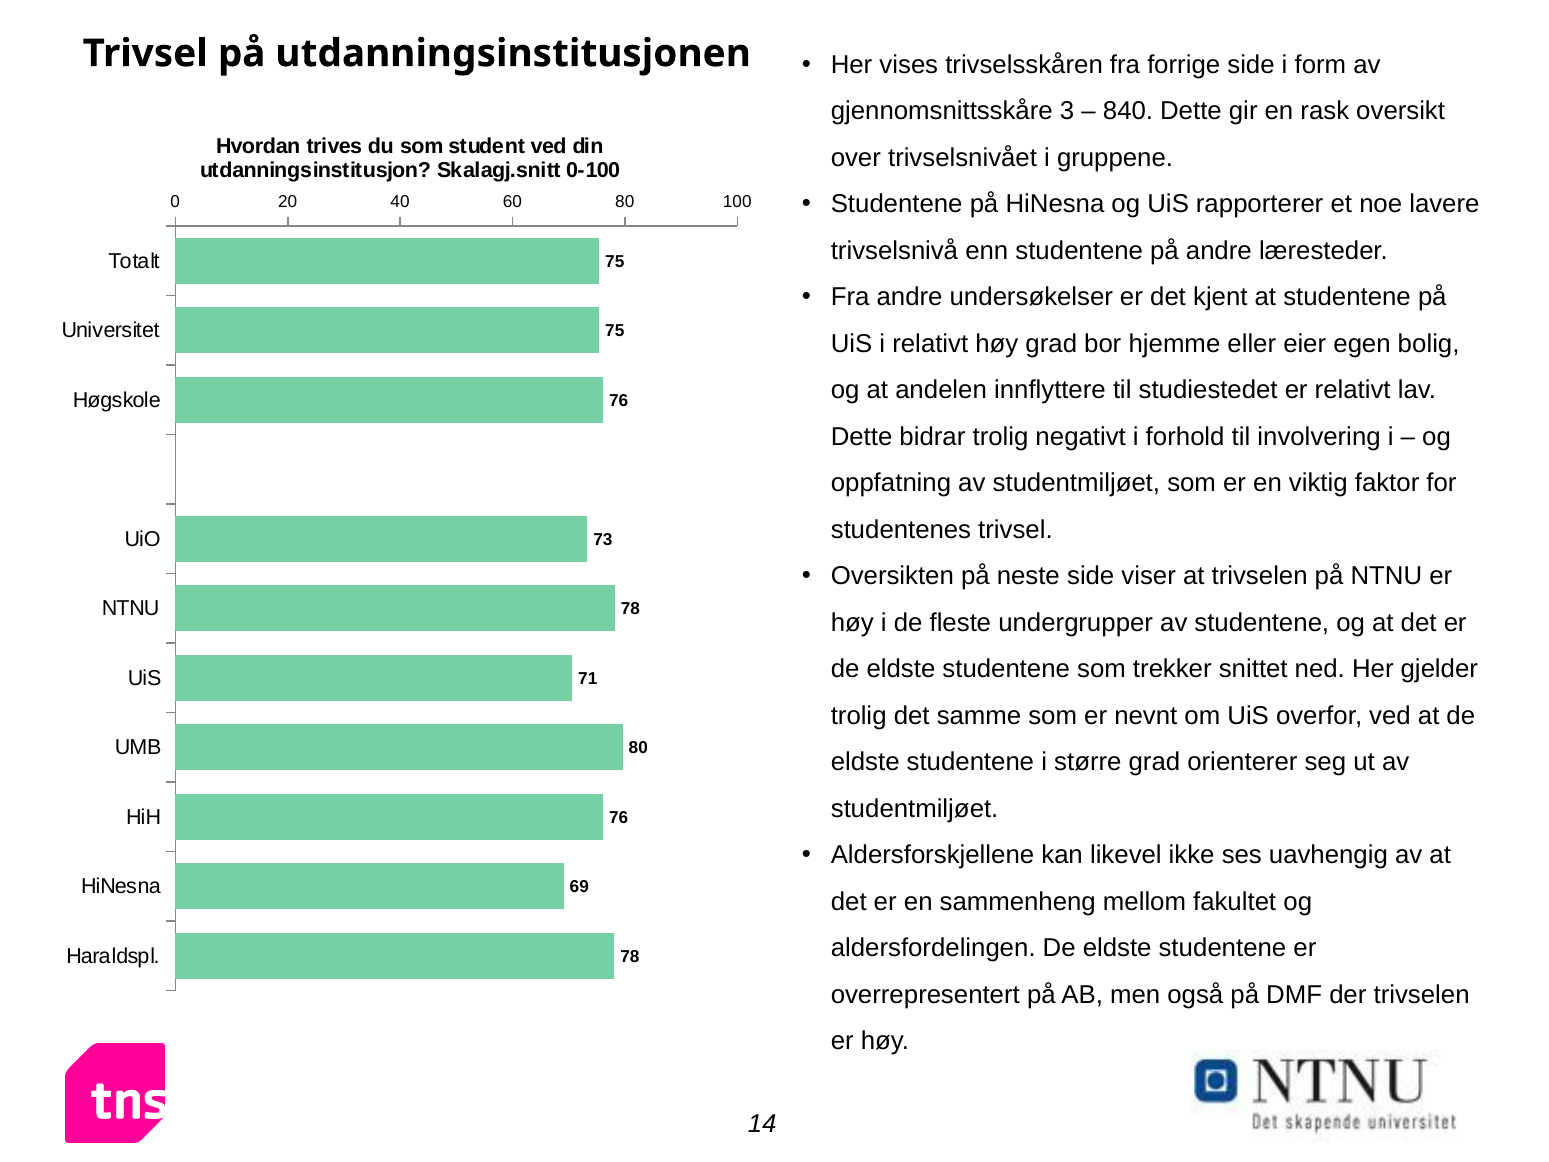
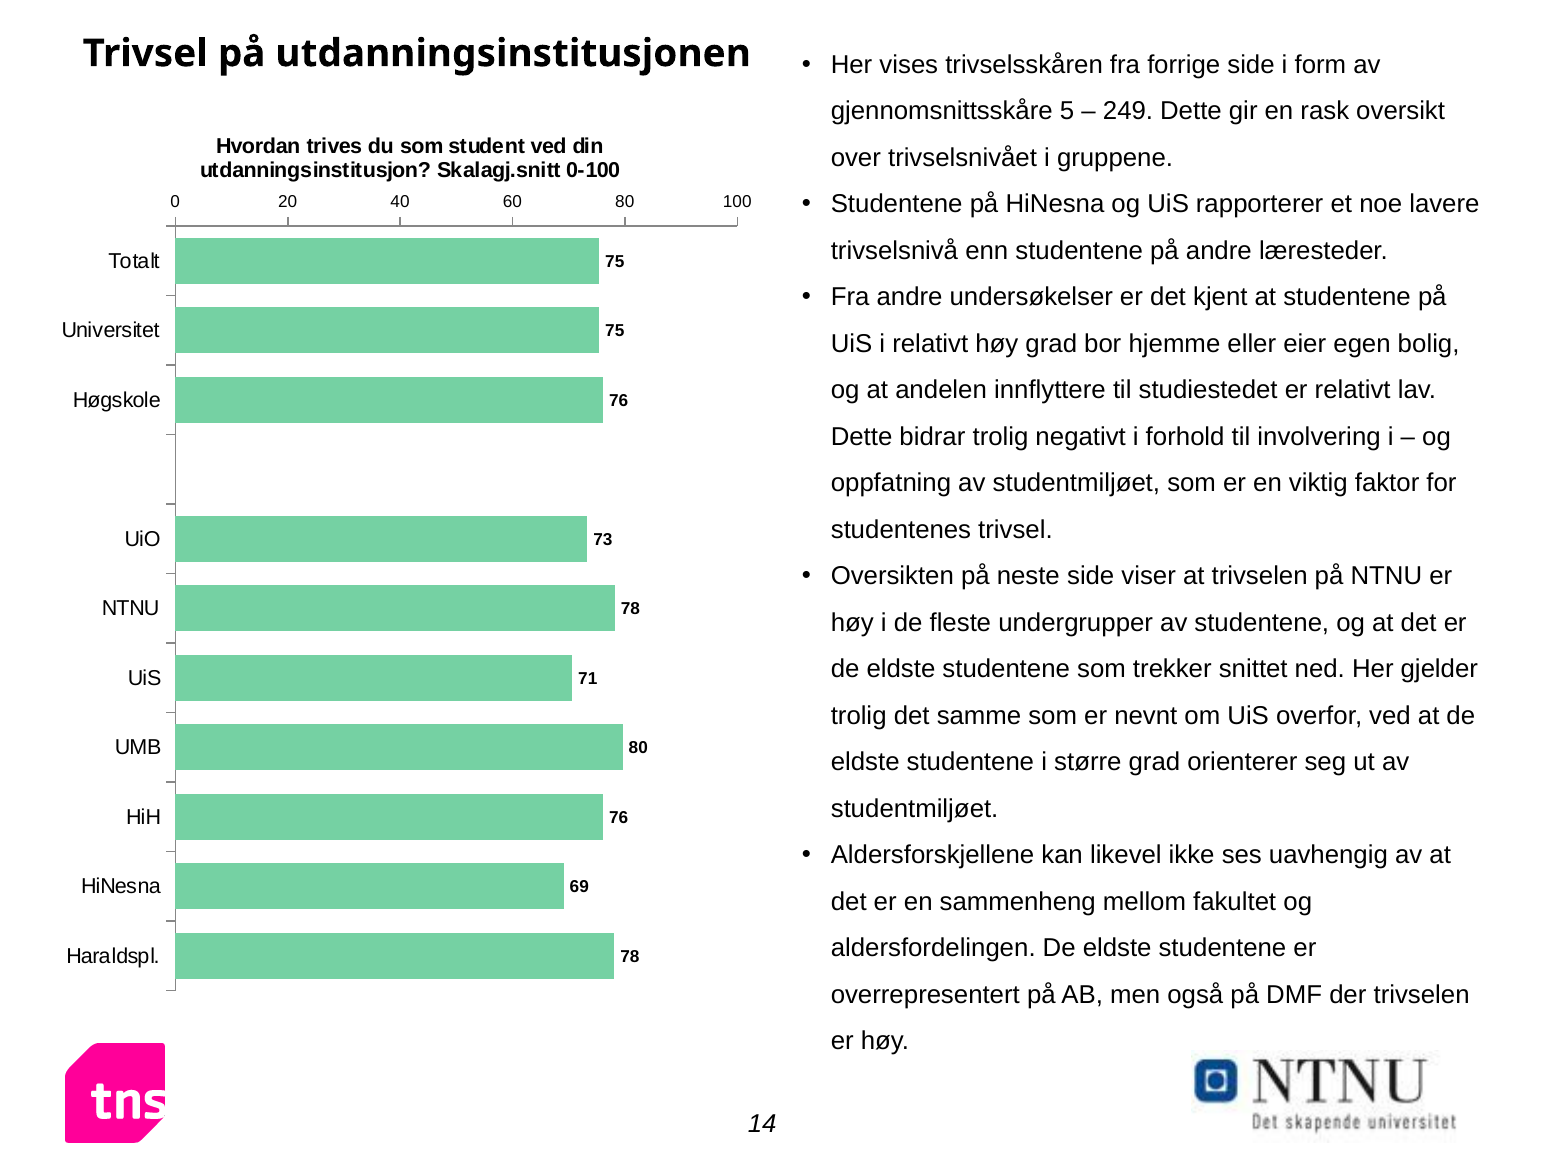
3: 3 -> 5
840: 840 -> 249
